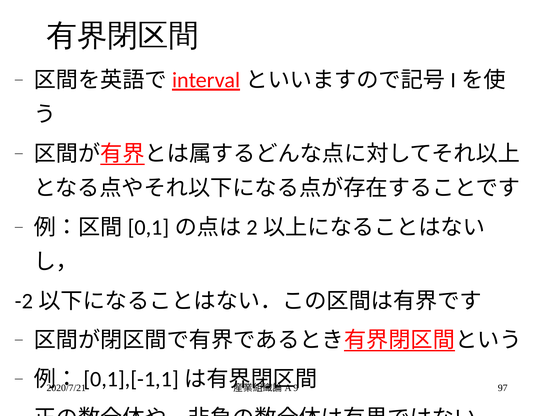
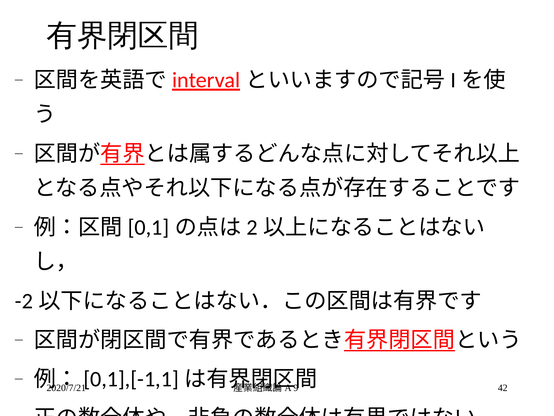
97: 97 -> 42
